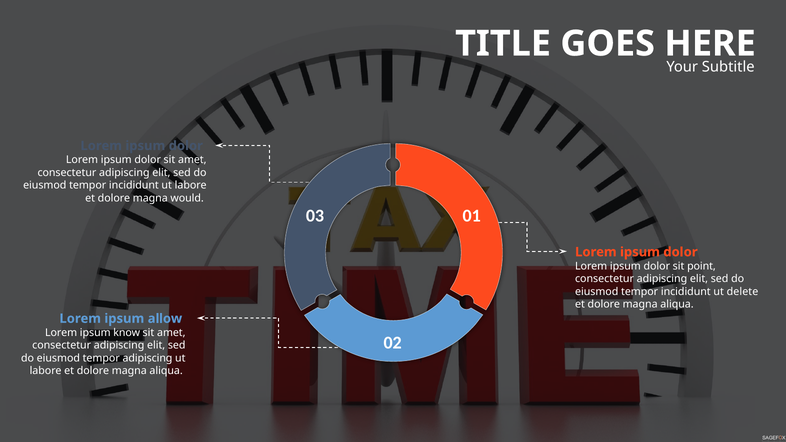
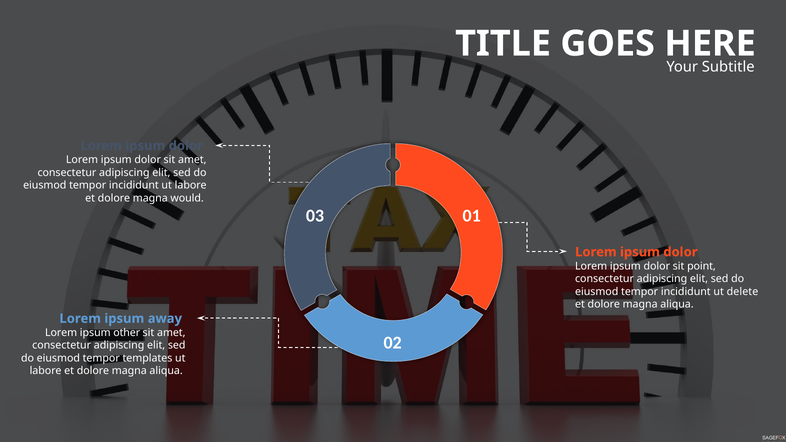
allow: allow -> away
know: know -> other
tempor adipiscing: adipiscing -> templates
